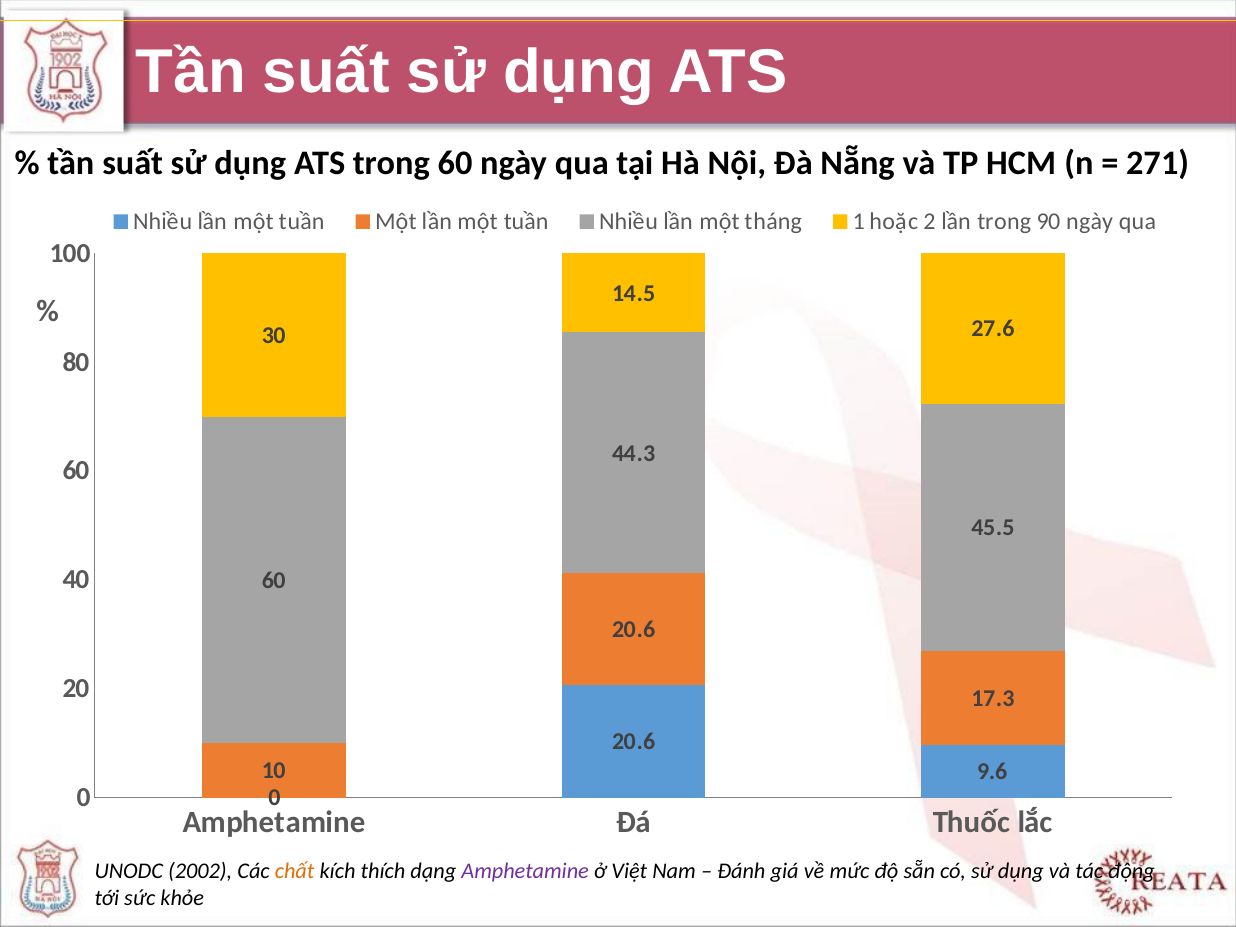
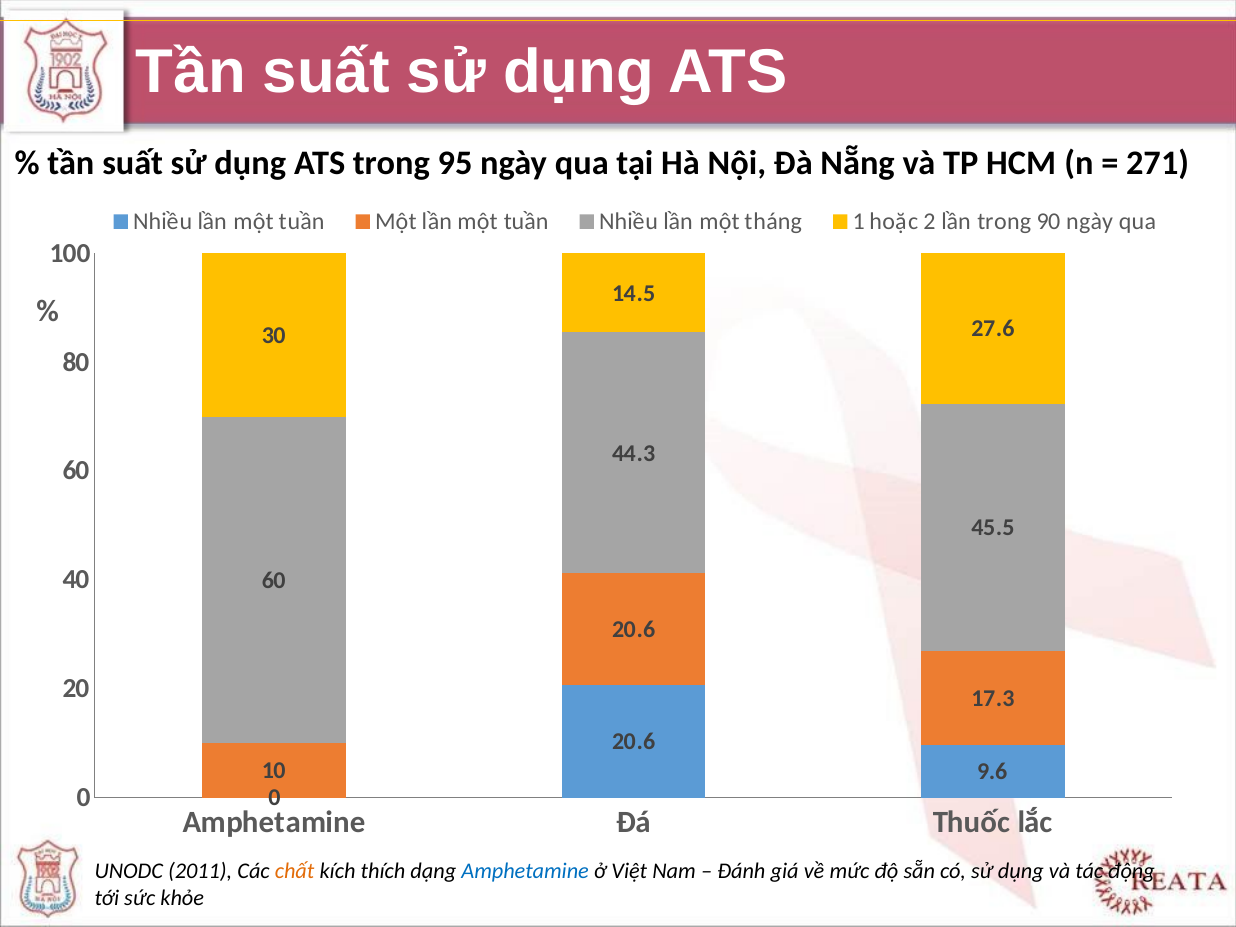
trong 60: 60 -> 95
2002: 2002 -> 2011
Amphetamine at (525, 871) colour: purple -> blue
